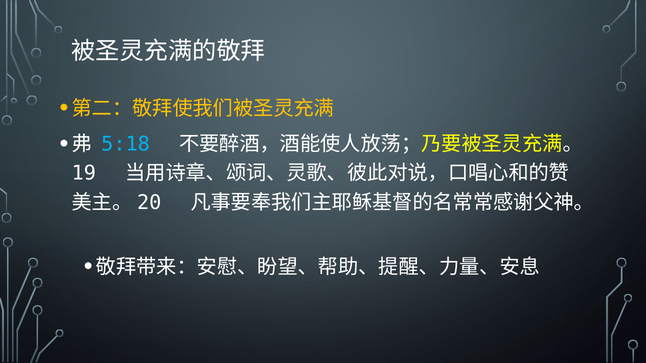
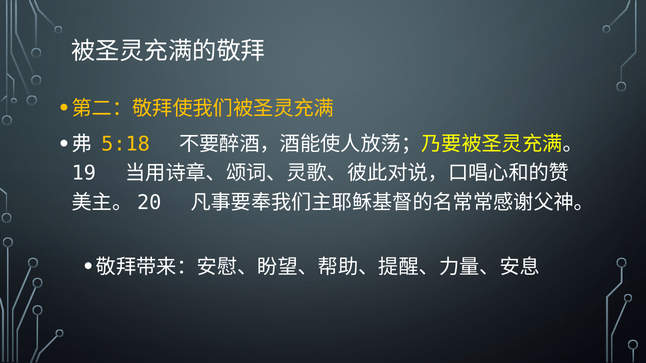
5:18 colour: light blue -> yellow
